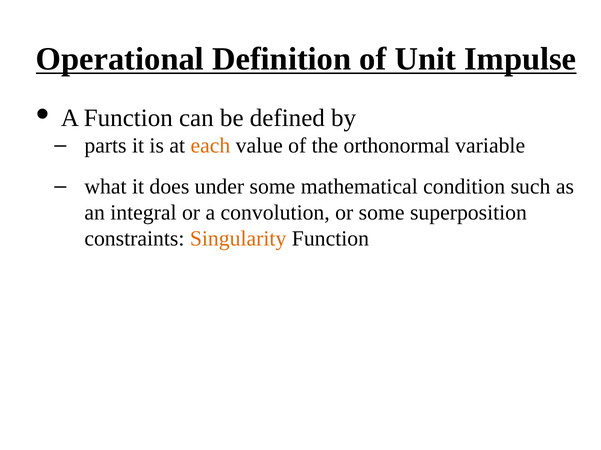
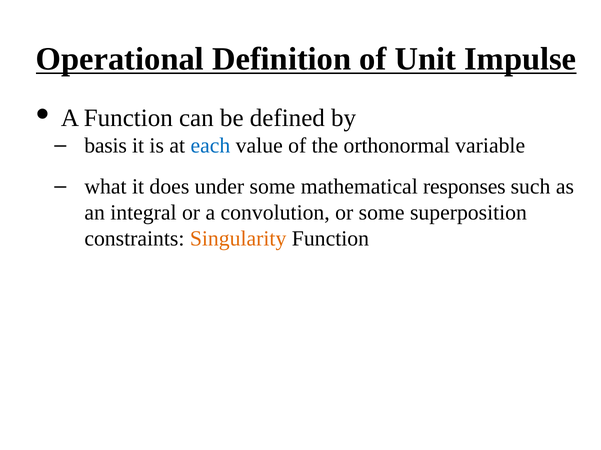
parts: parts -> basis
each colour: orange -> blue
condition: condition -> responses
